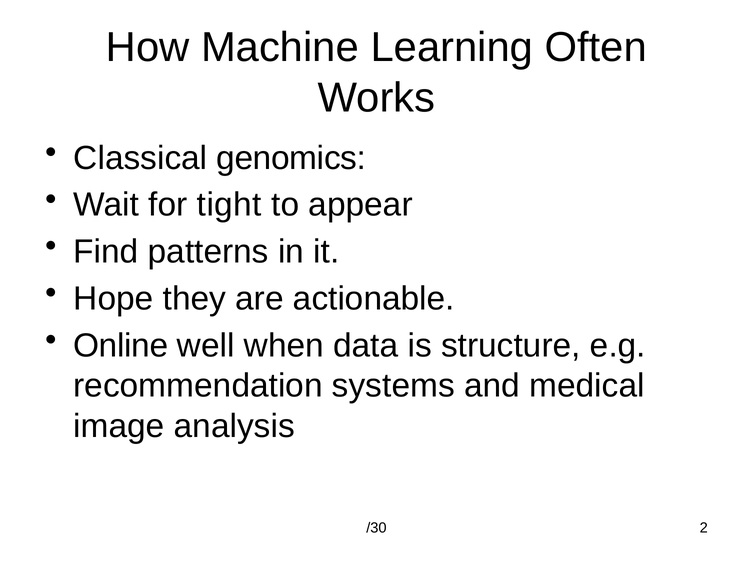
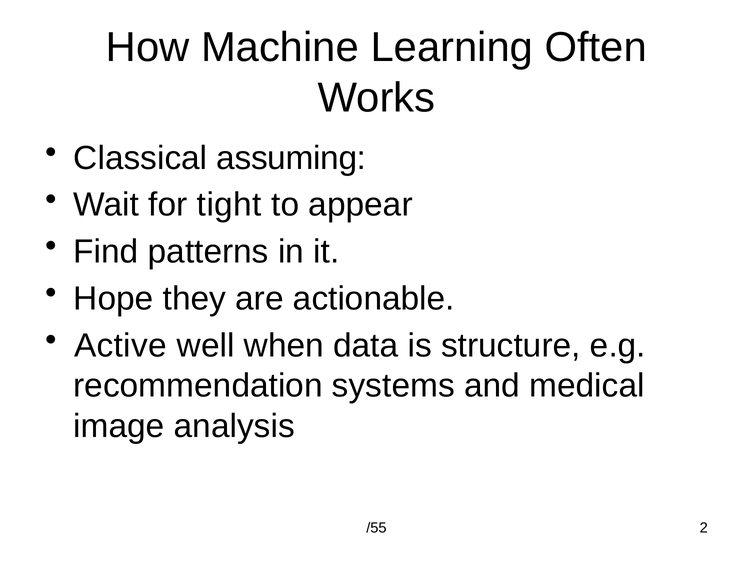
genomics: genomics -> assuming
Online: Online -> Active
/30: /30 -> /55
